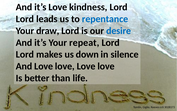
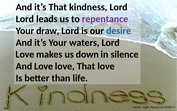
it’s Love: Love -> That
repentance colour: blue -> purple
repeat: repeat -> waters
Lord at (25, 54): Lord -> Love
Love at (86, 66): Love -> That
